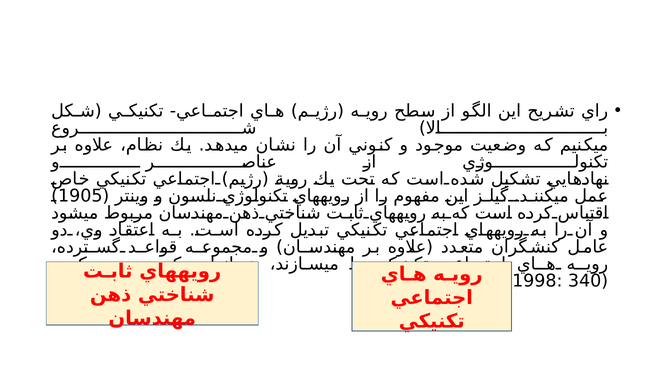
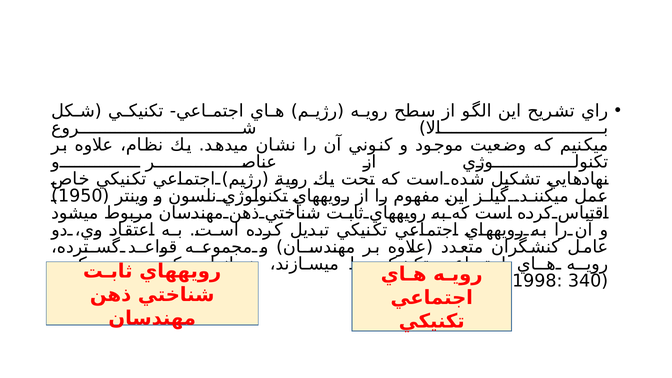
1905: 1905 -> 1950
